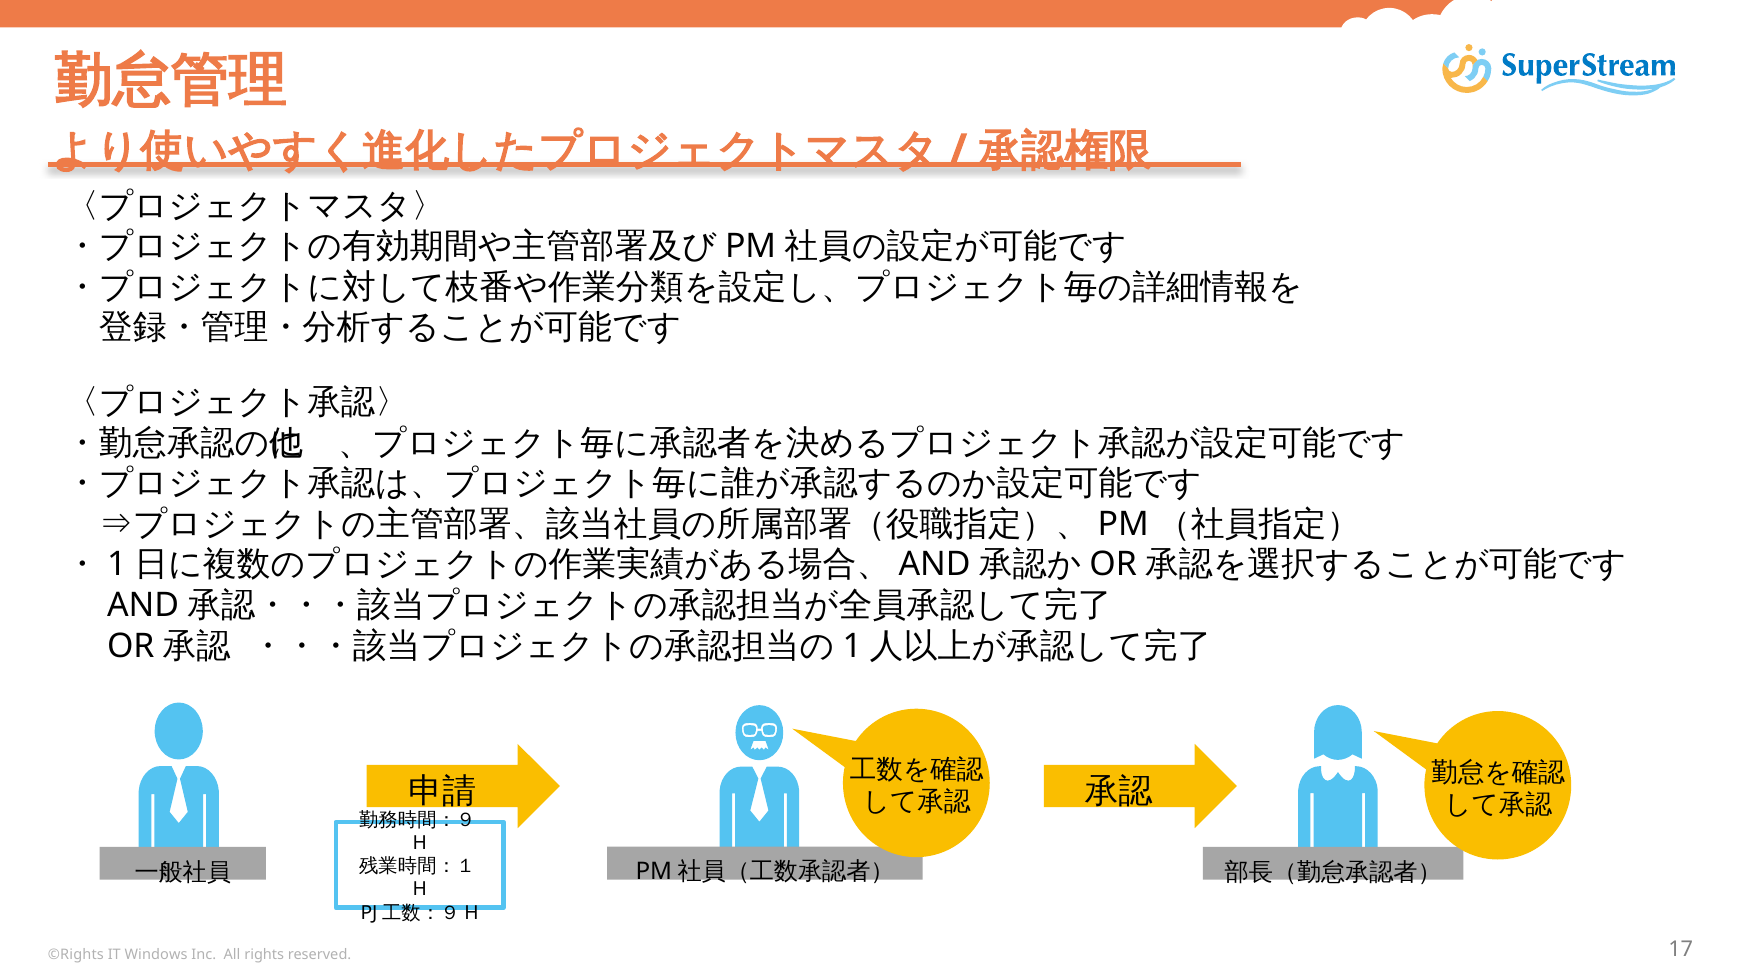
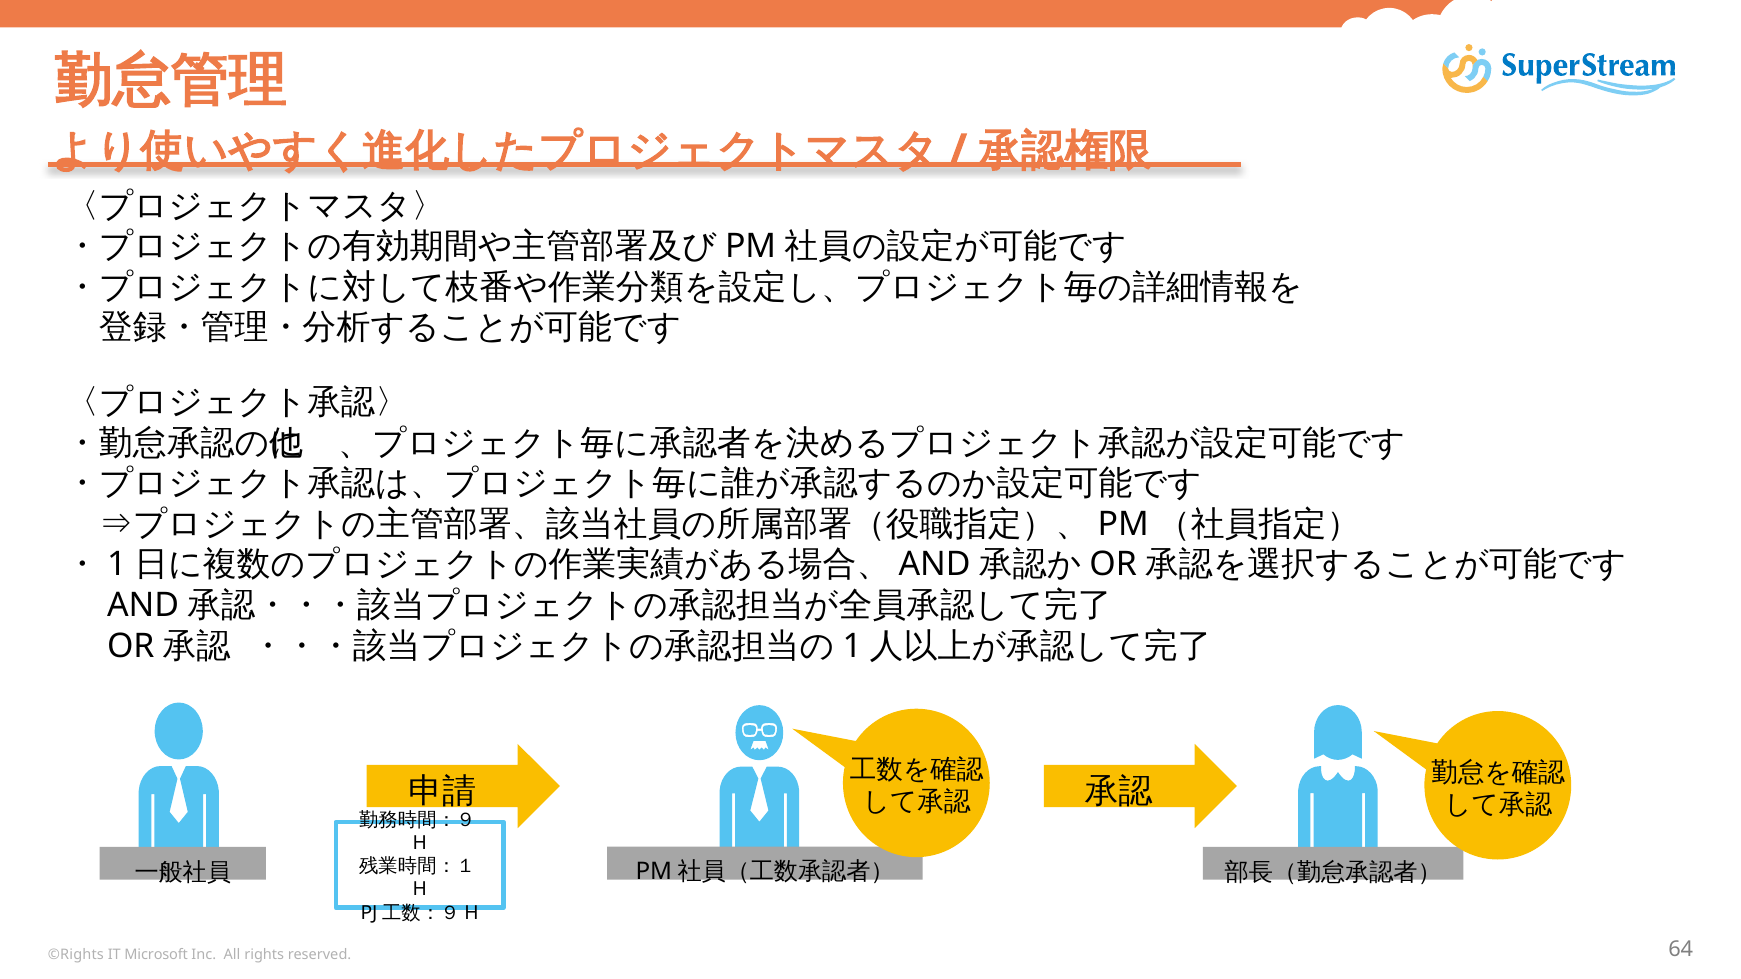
Windows: Windows -> Microsoft
17: 17 -> 64
